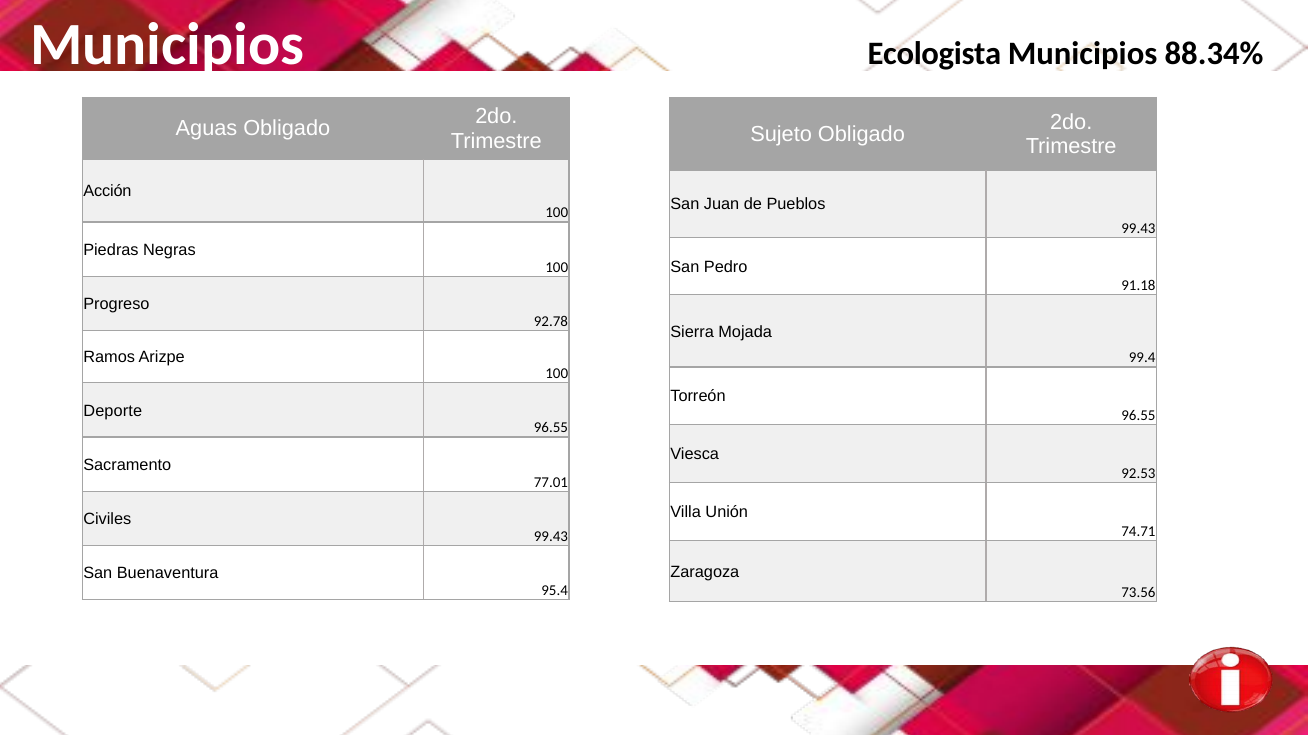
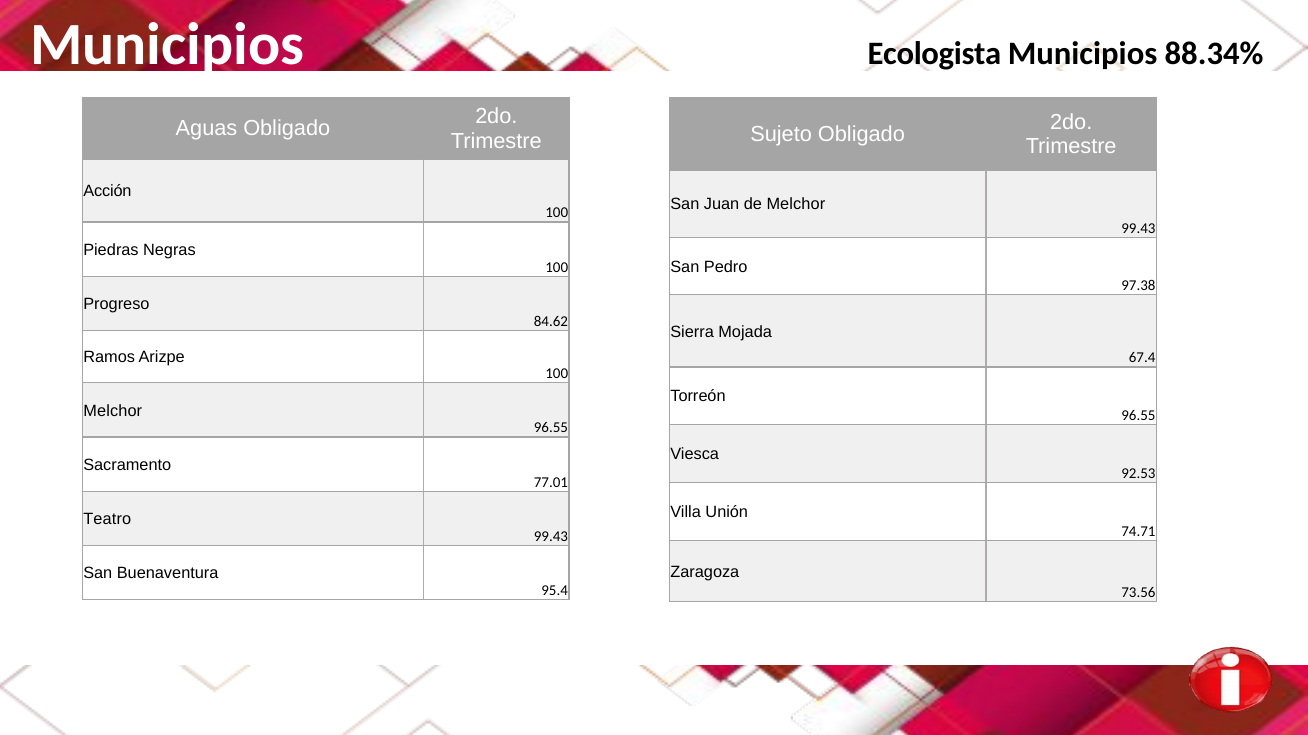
de Pueblos: Pueblos -> Melchor
91.18: 91.18 -> 97.38
92.78: 92.78 -> 84.62
99.4: 99.4 -> 67.4
Deporte at (113, 411): Deporte -> Melchor
Civiles: Civiles -> Teatro
